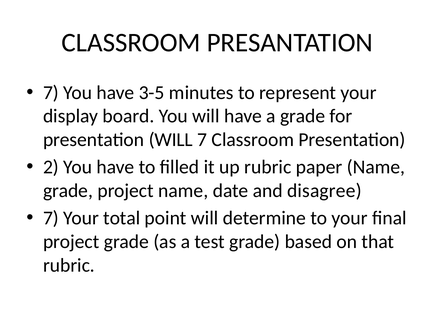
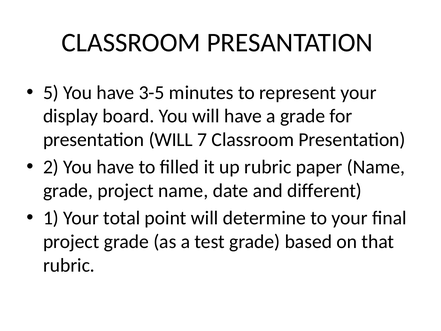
7 at (51, 93): 7 -> 5
disagree: disagree -> different
7 at (51, 218): 7 -> 1
